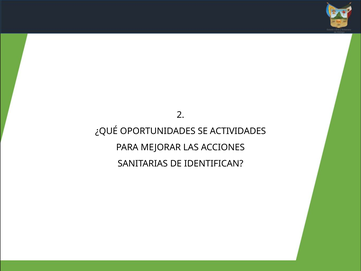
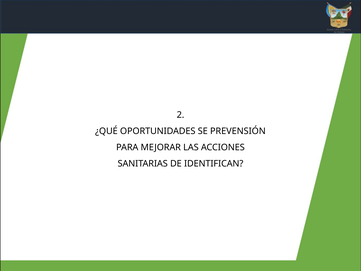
ACTIVIDADES: ACTIVIDADES -> PREVENSIÓN
